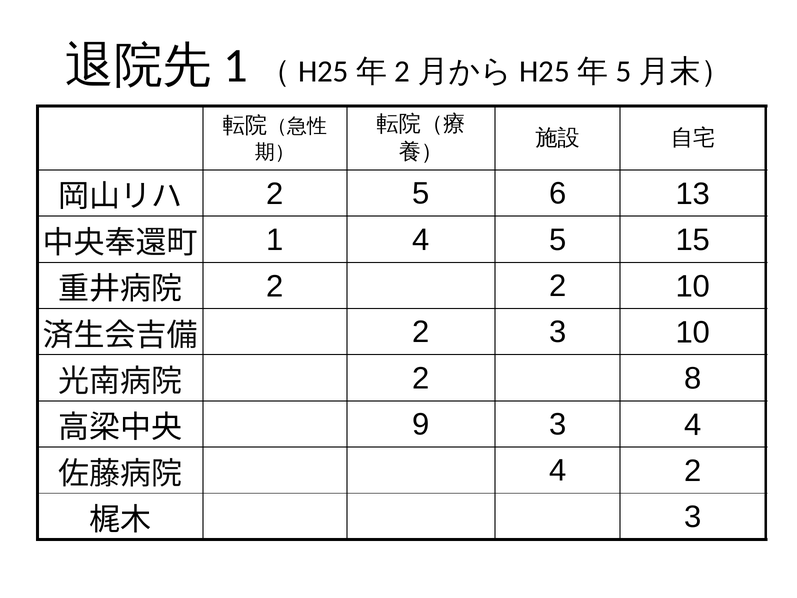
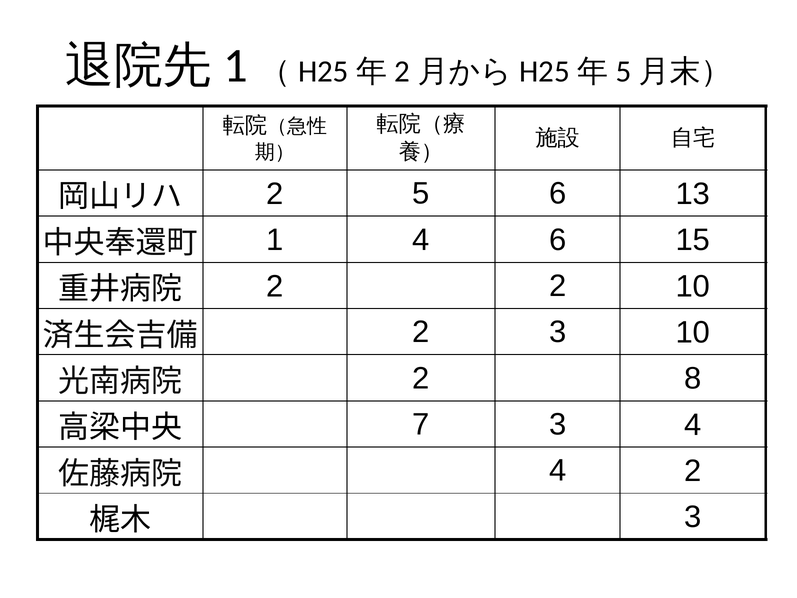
4 5: 5 -> 6
9: 9 -> 7
